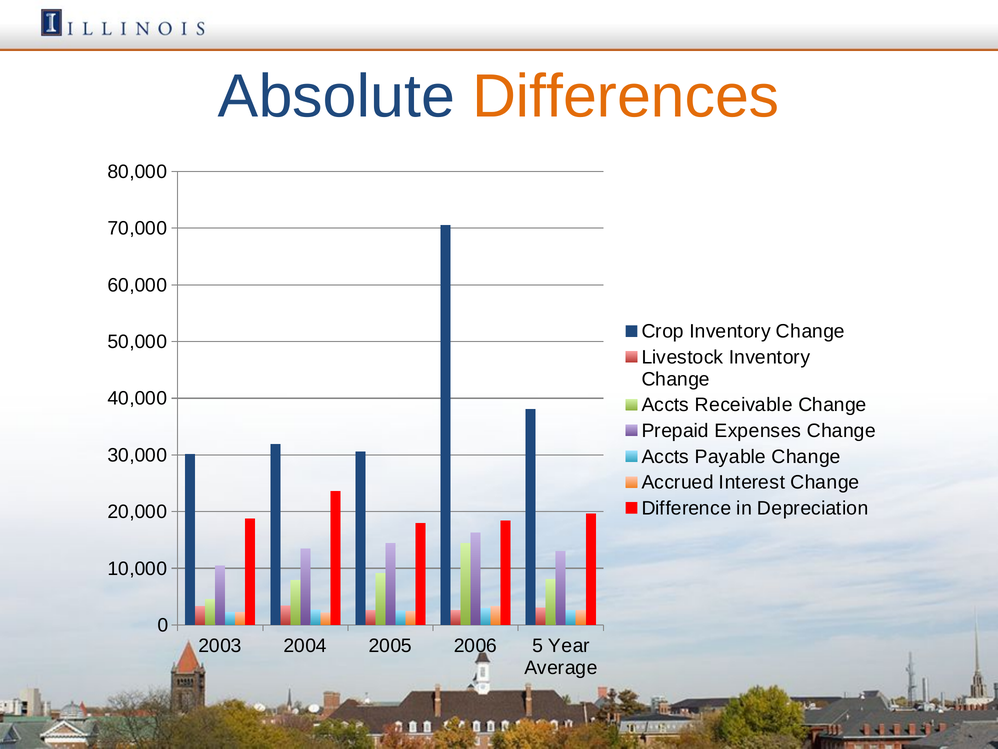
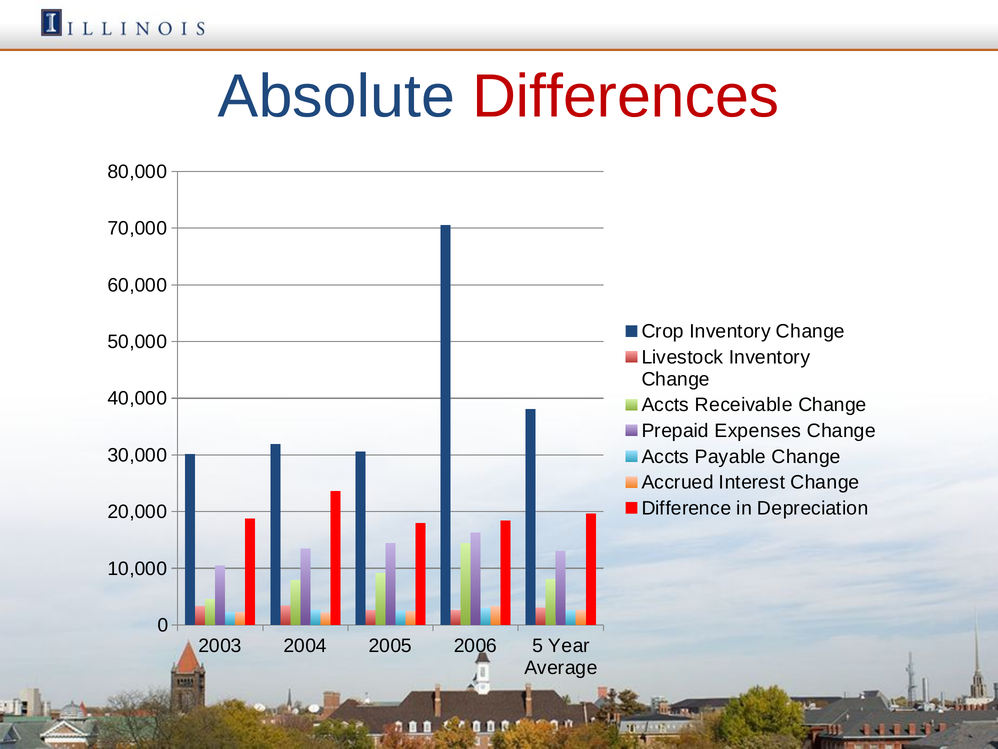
Differences colour: orange -> red
